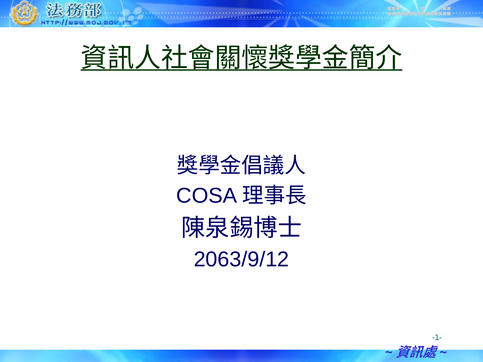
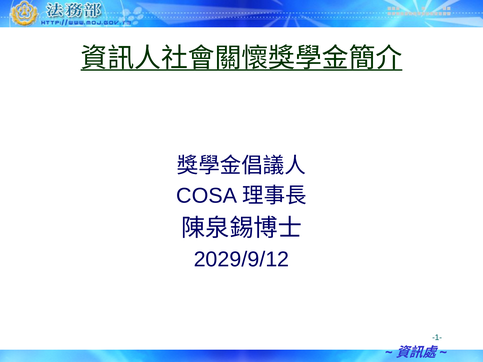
2063/9/12: 2063/9/12 -> 2029/9/12
